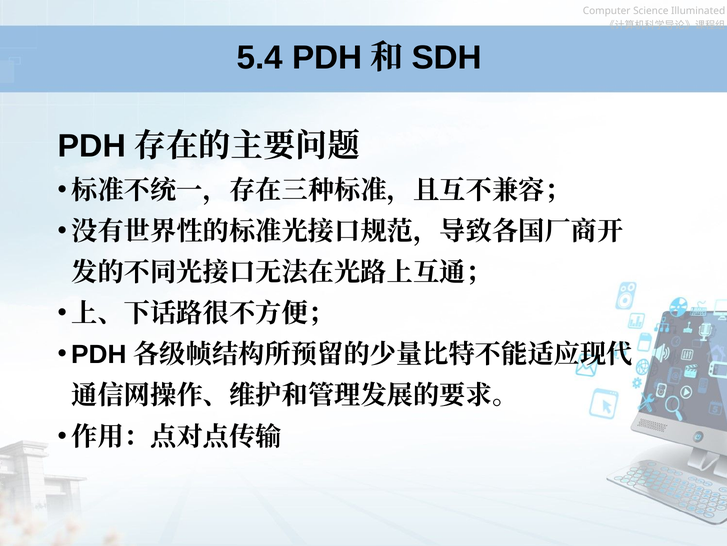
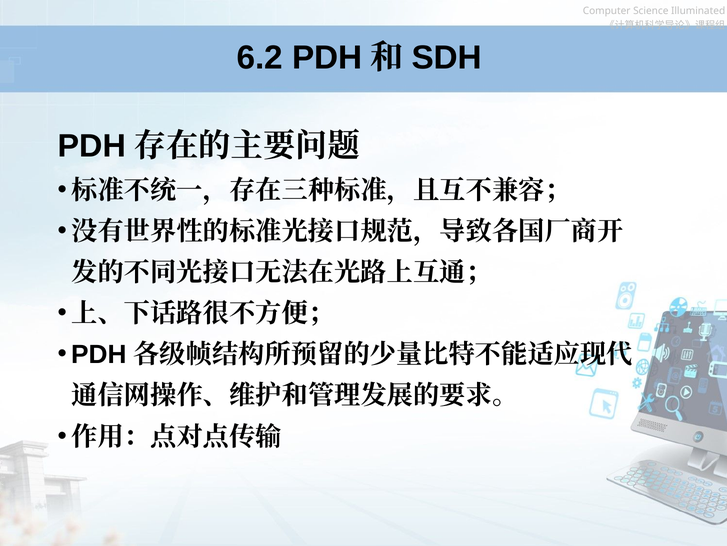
5.4: 5.4 -> 6.2
